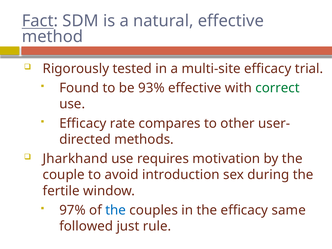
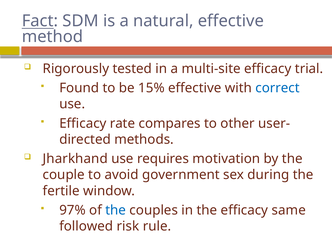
93%: 93% -> 15%
correct colour: green -> blue
introduction: introduction -> government
just: just -> risk
